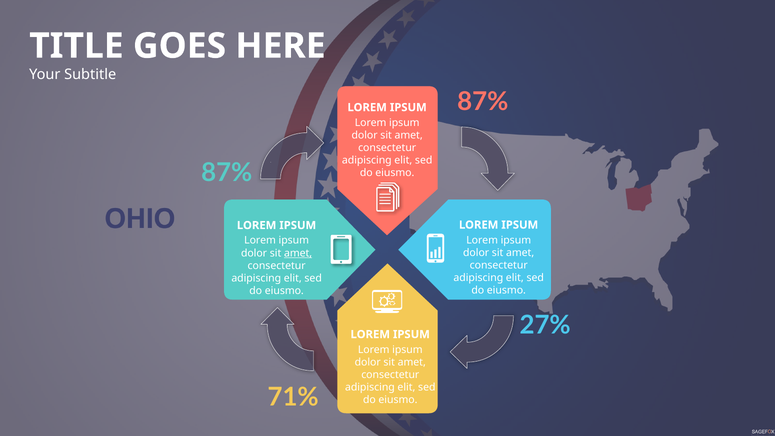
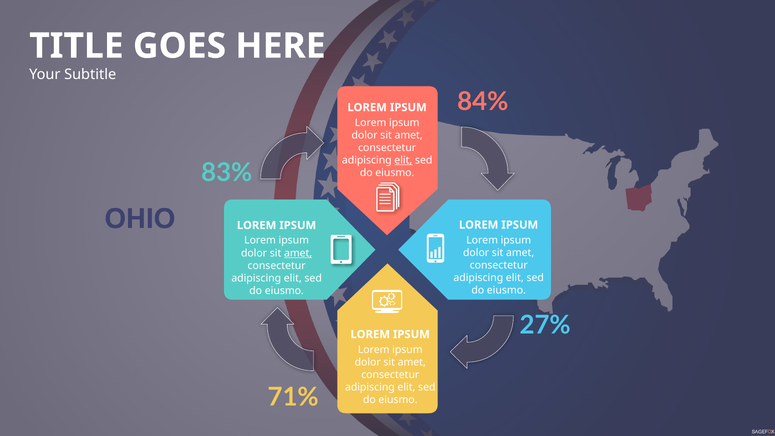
87% at (483, 102): 87% -> 84%
elit at (403, 160) underline: none -> present
87% at (227, 173): 87% -> 83%
